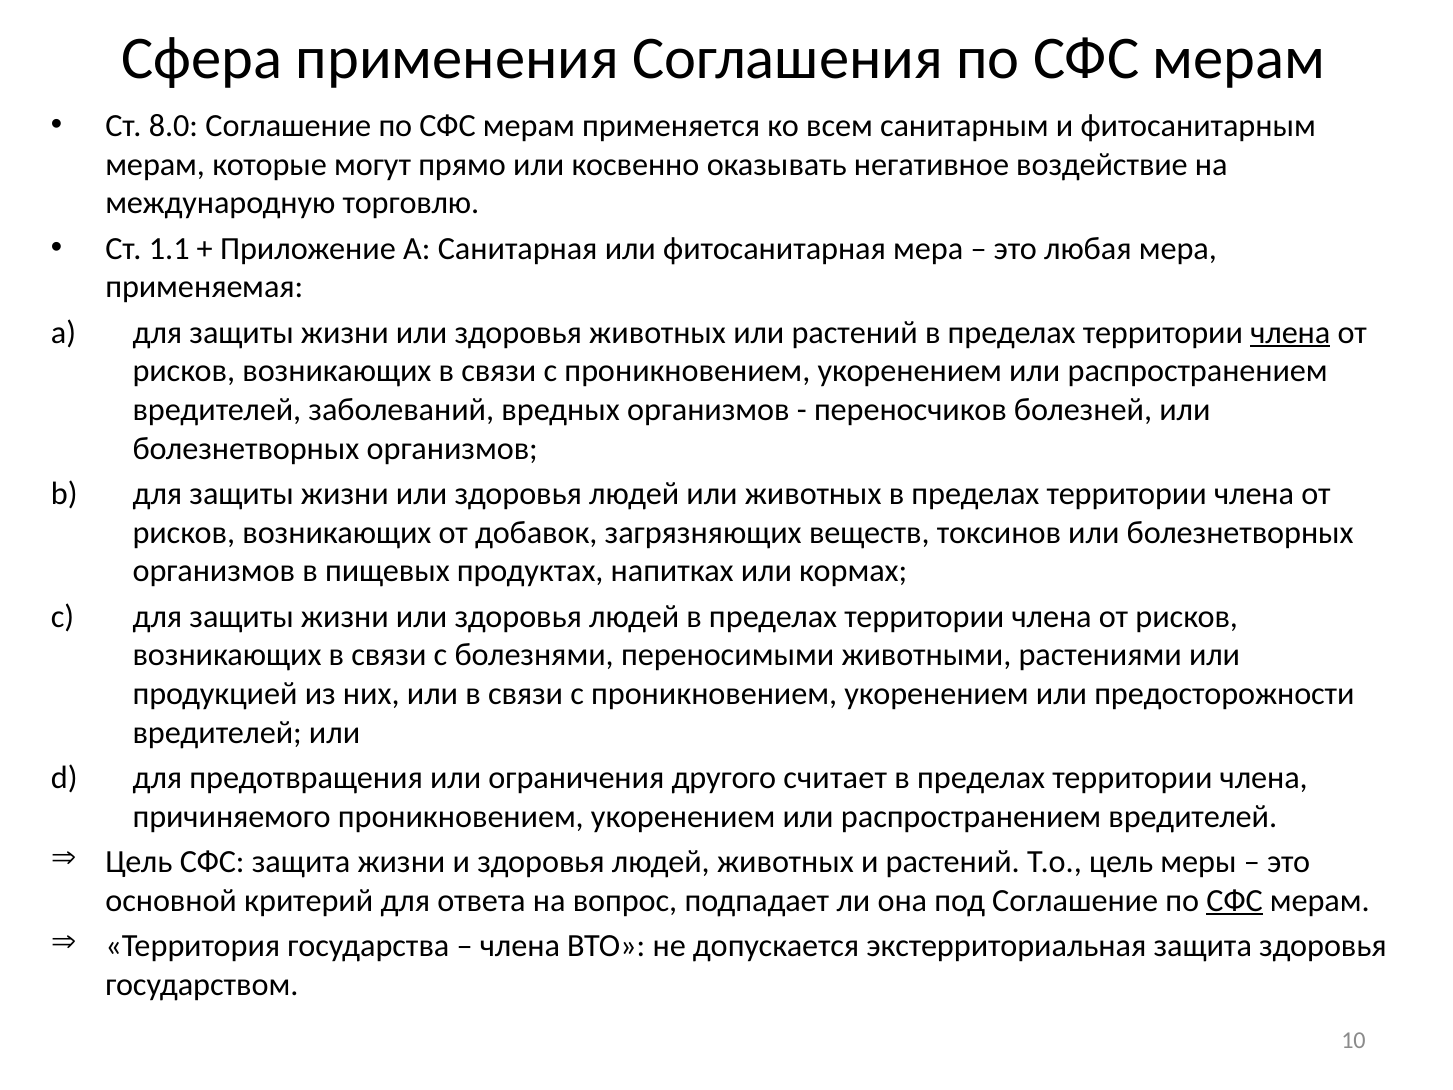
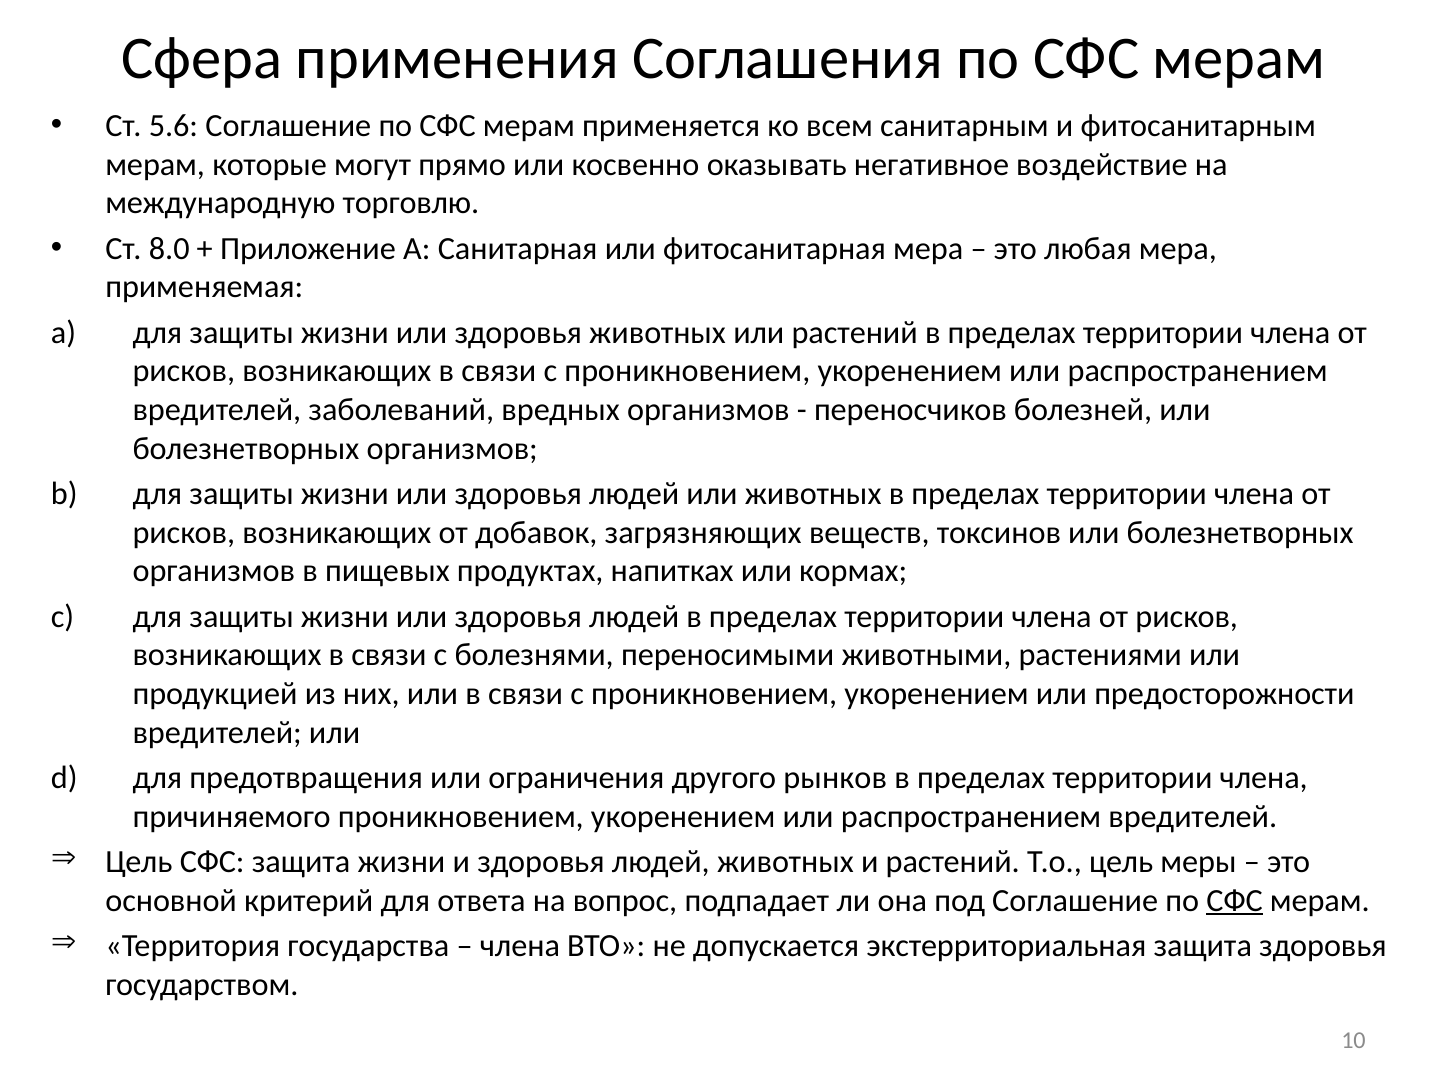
8.0: 8.0 -> 5.6
1.1: 1.1 -> 8.0
члена at (1290, 332) underline: present -> none
считает: считает -> рынков
